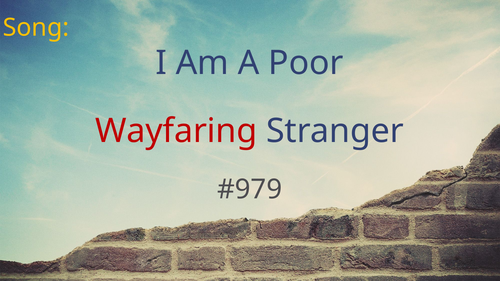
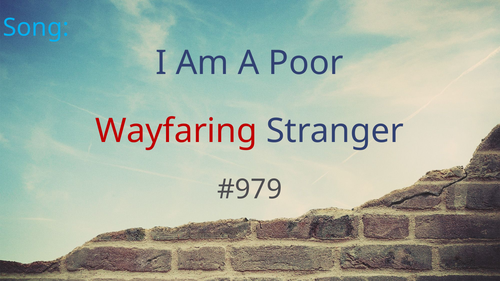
Song colour: yellow -> light blue
